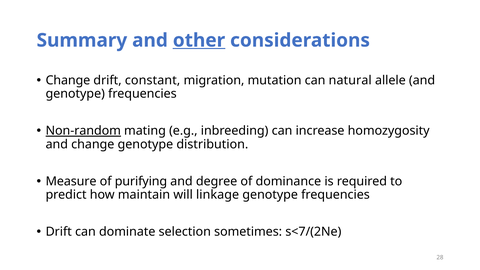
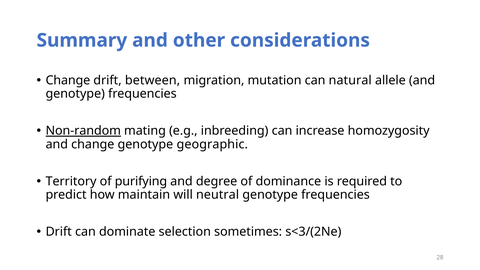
other underline: present -> none
constant: constant -> between
distribution: distribution -> geographic
Measure: Measure -> Territory
linkage: linkage -> neutral
s<7/(2Ne: s<7/(2Ne -> s<3/(2Ne
